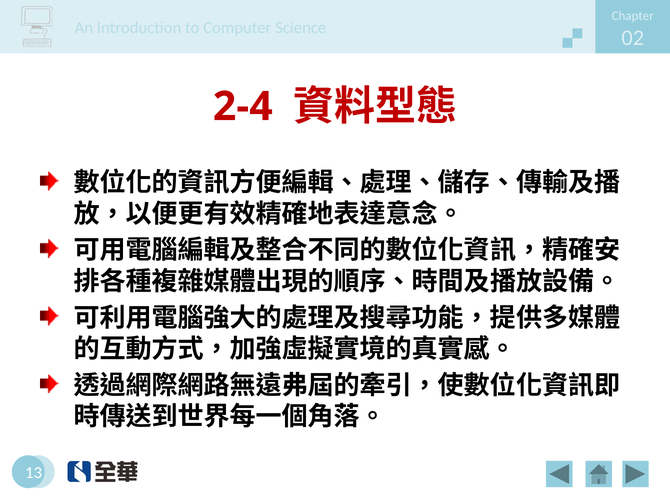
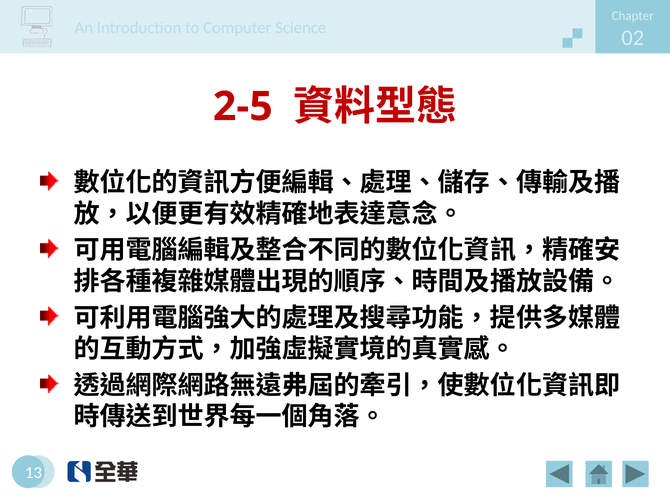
2-4: 2-4 -> 2-5
